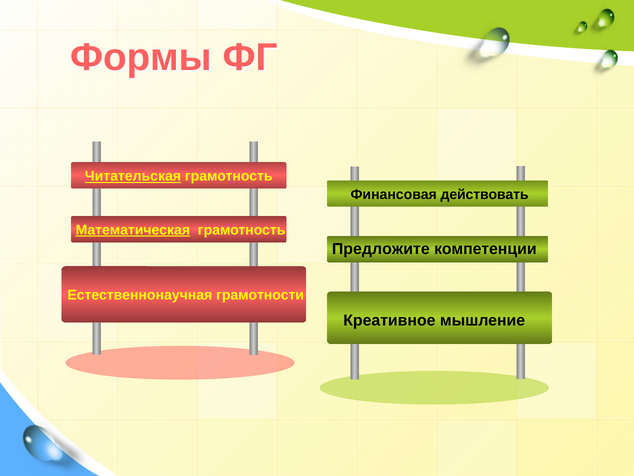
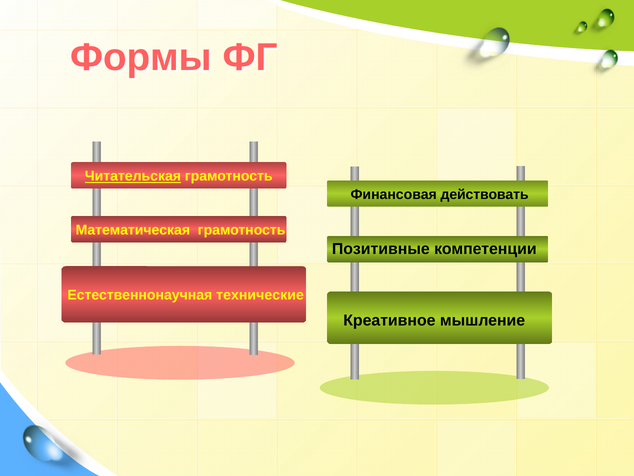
Математическая underline: present -> none
Предложите: Предложите -> Позитивные
грамотности: грамотности -> технические
